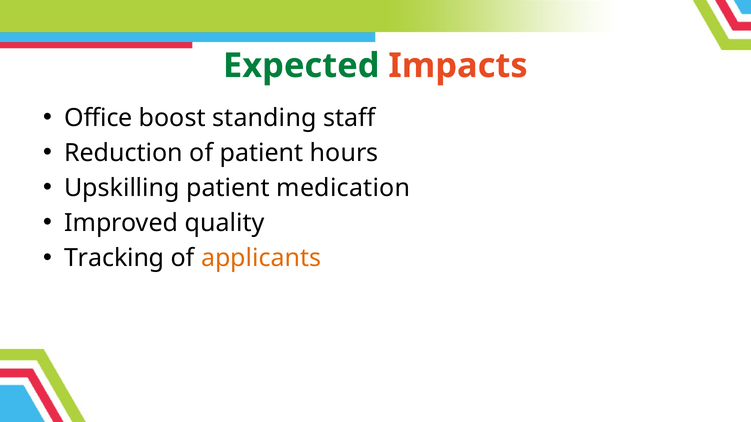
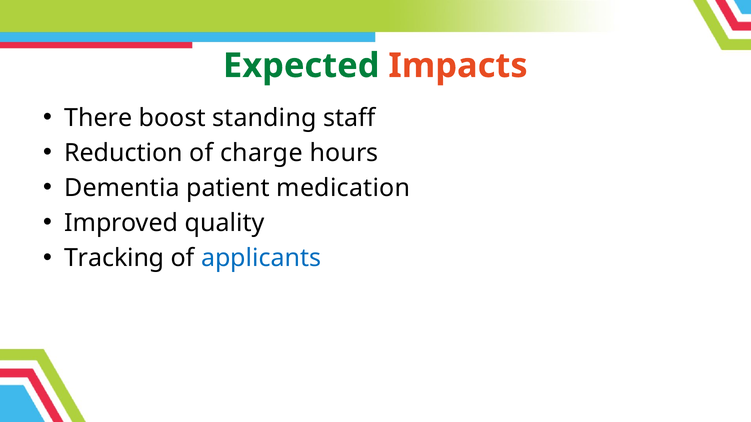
Office: Office -> There
of patient: patient -> charge
Upskilling: Upskilling -> Dementia
applicants colour: orange -> blue
